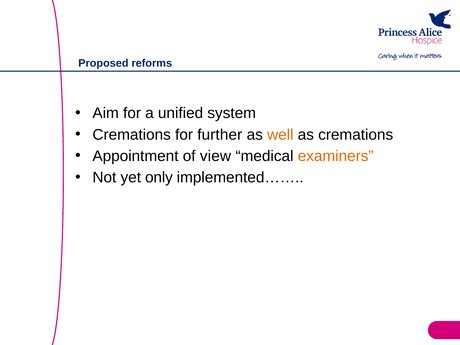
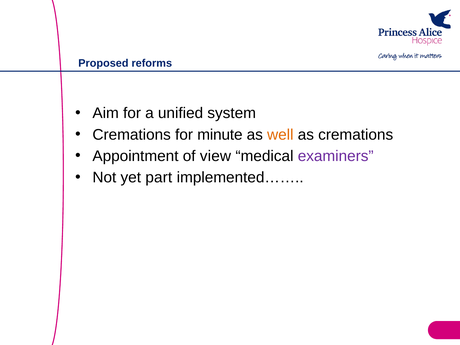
further: further -> minute
examiners colour: orange -> purple
only: only -> part
